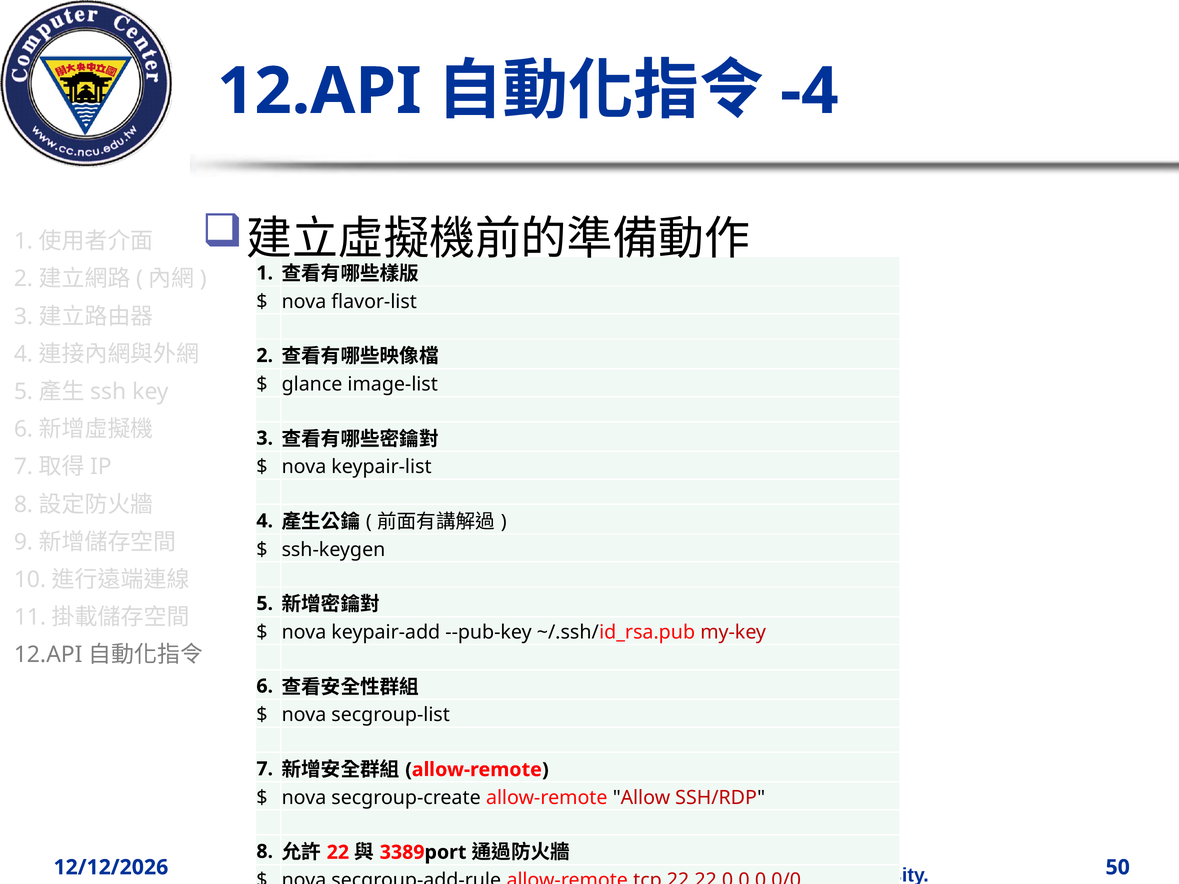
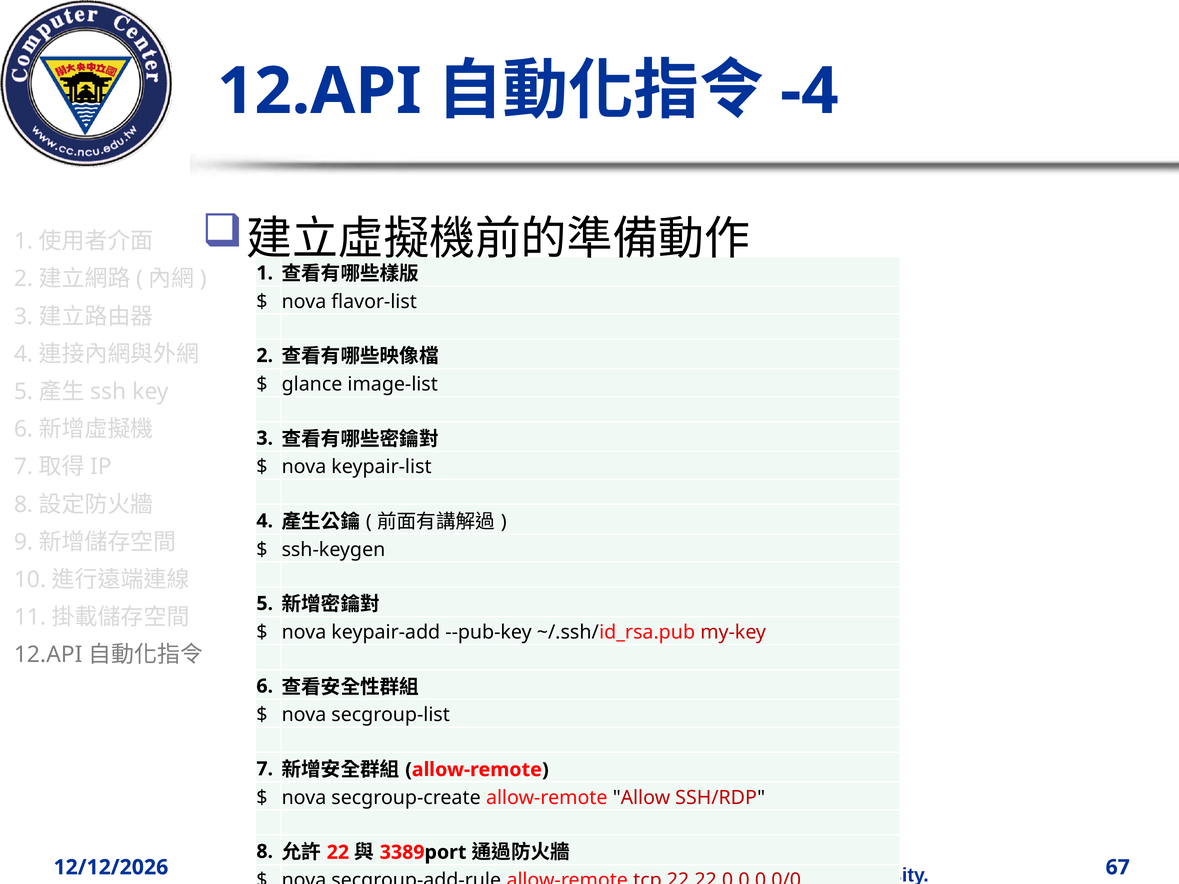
50: 50 -> 67
